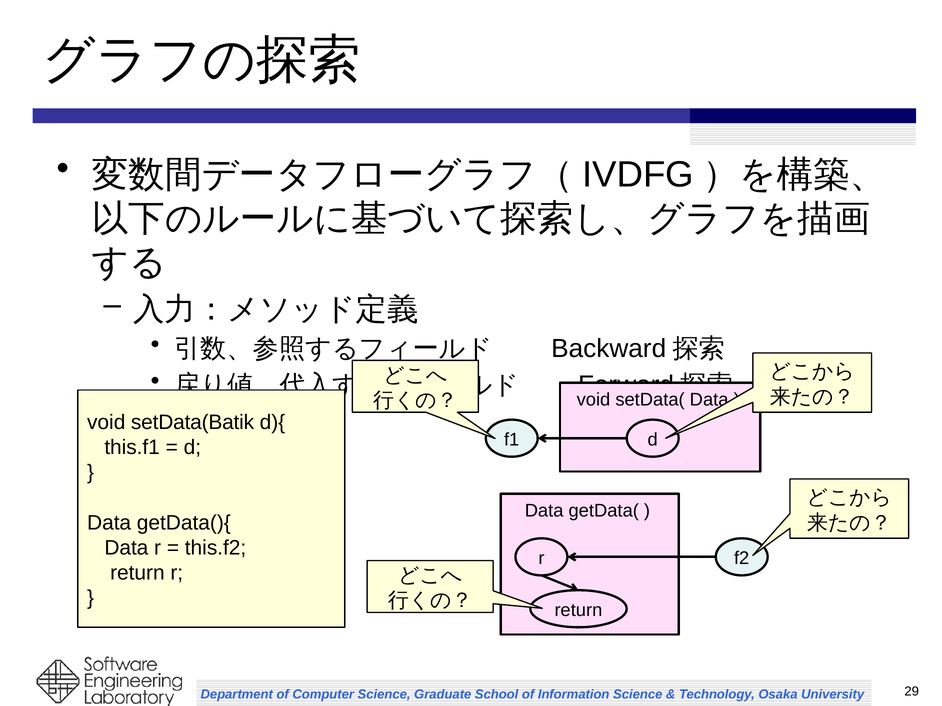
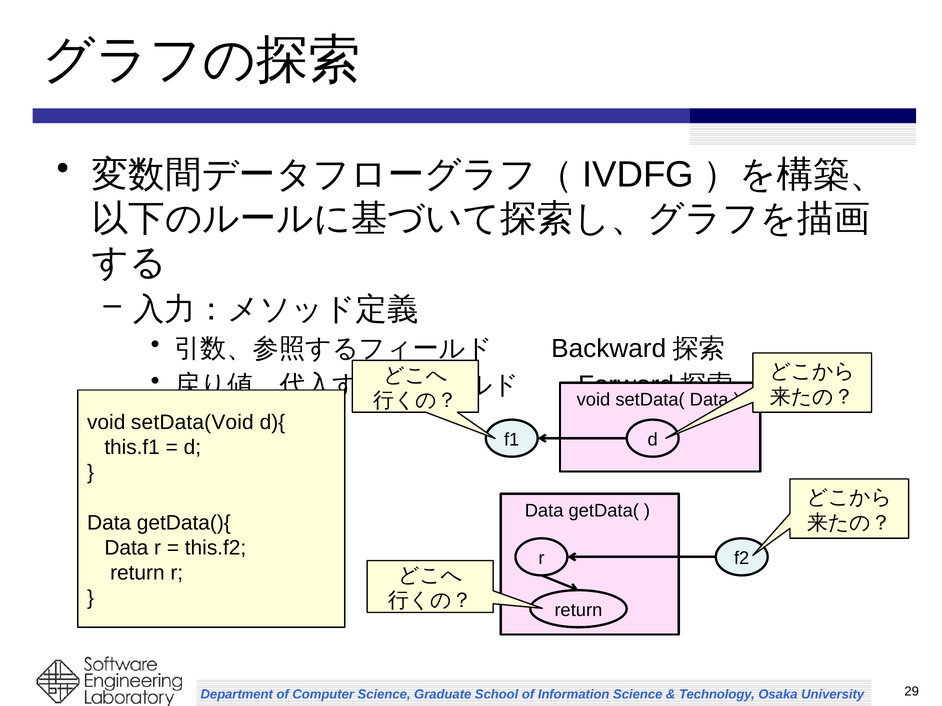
setData(Batik: setData(Batik -> setData(Void
